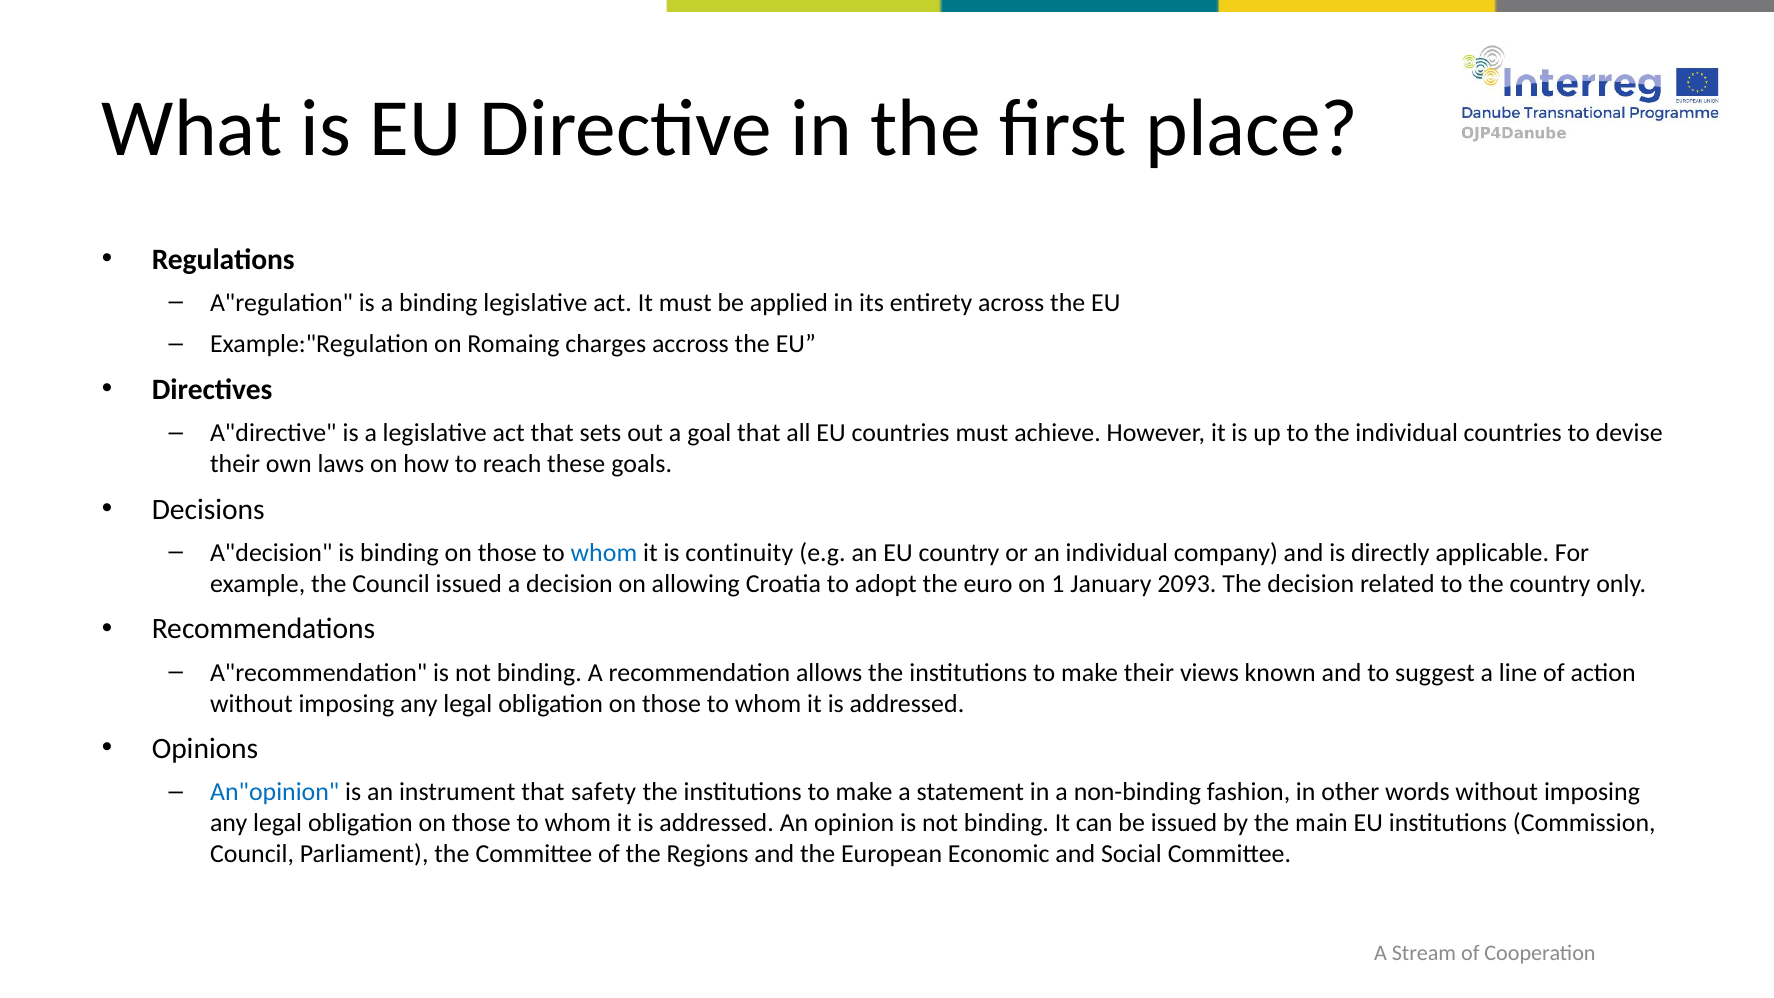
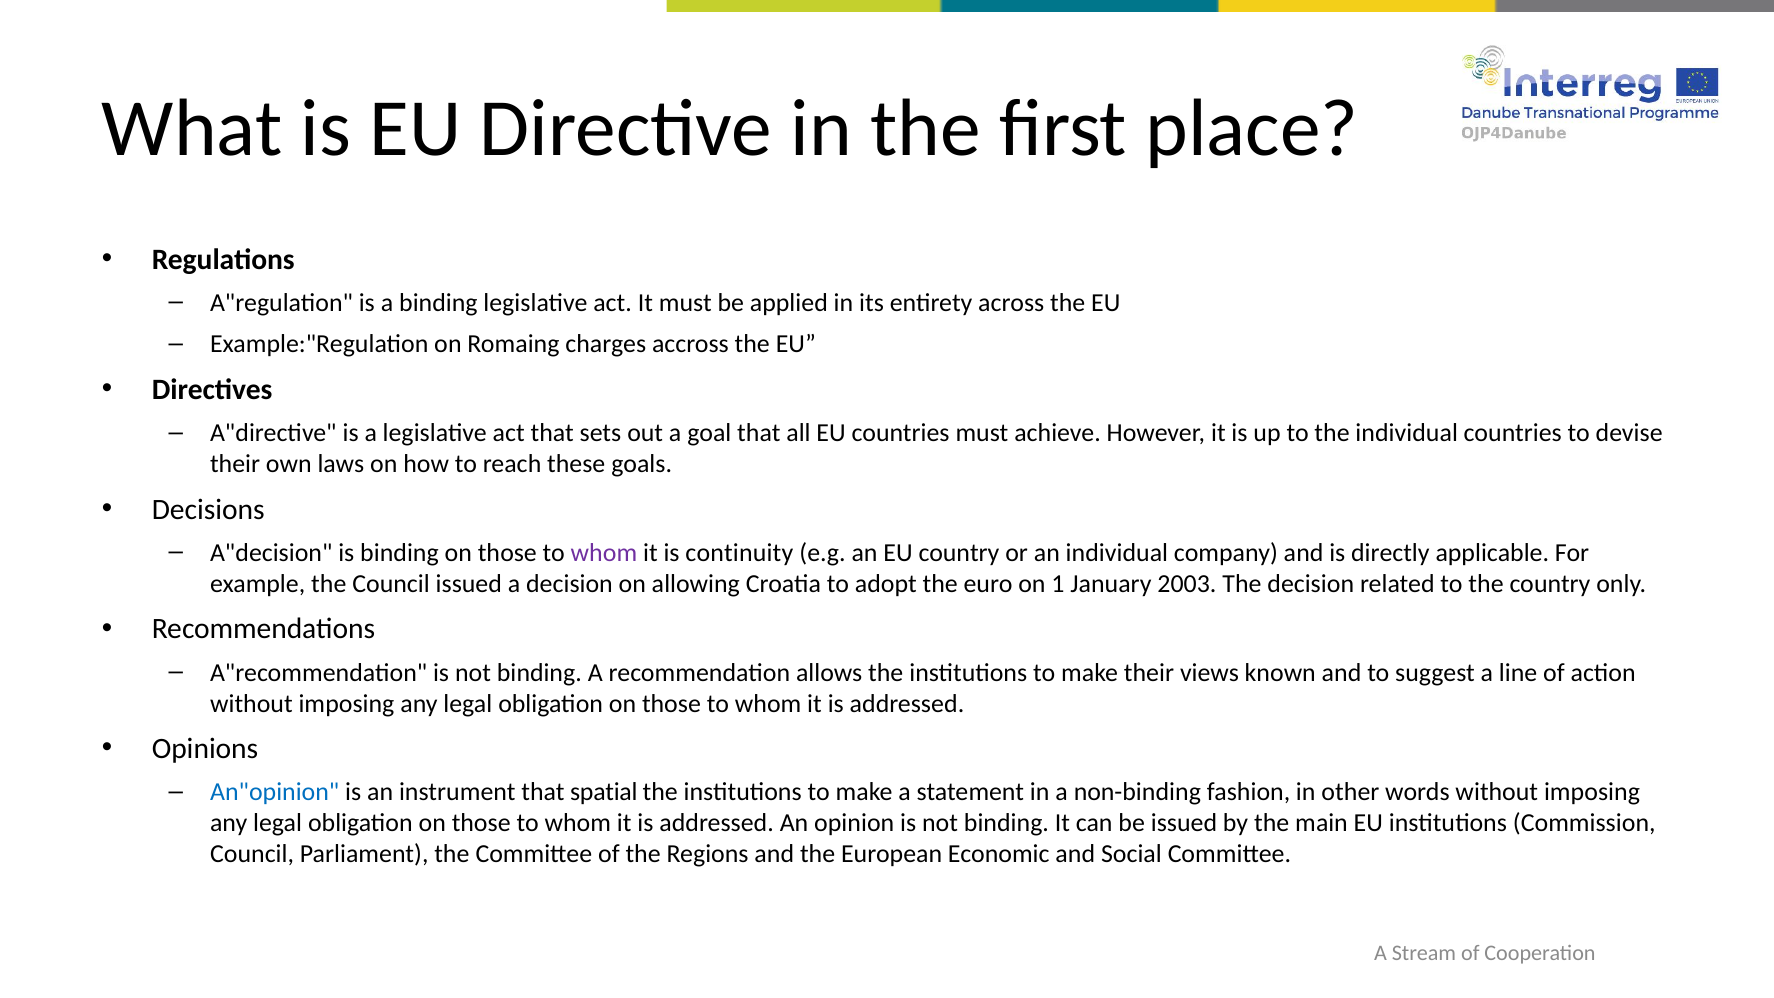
whom at (604, 553) colour: blue -> purple
2093: 2093 -> 2003
safety: safety -> spatial
